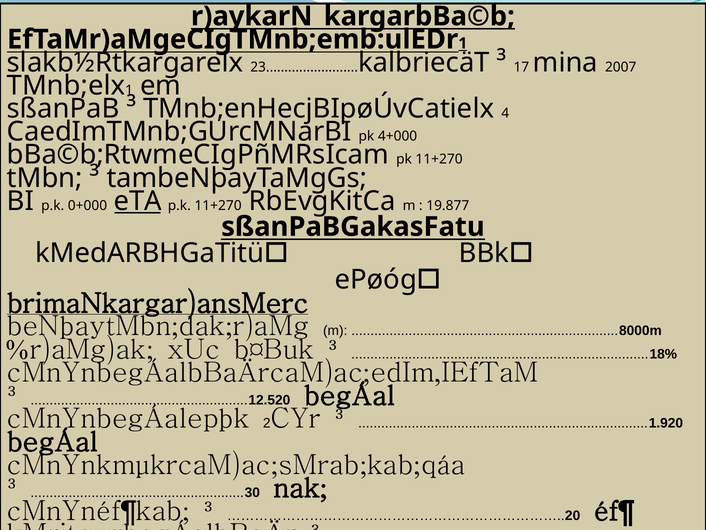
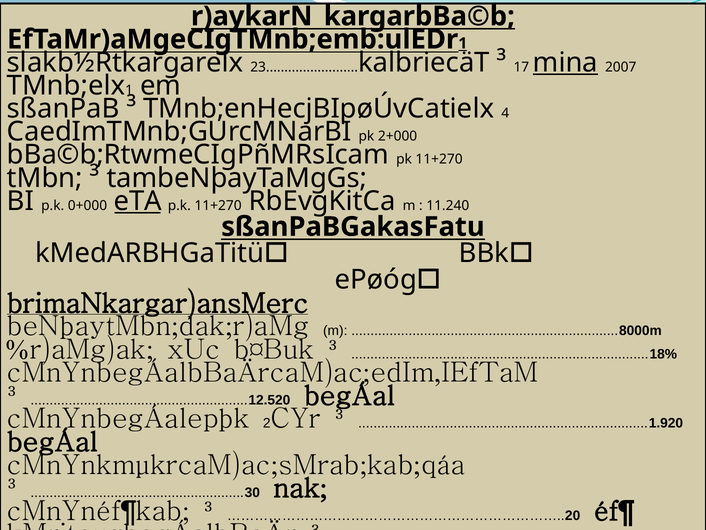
mina underline: none -> present
4+000: 4+000 -> 2+000
19.877: 19.877 -> 11.240
